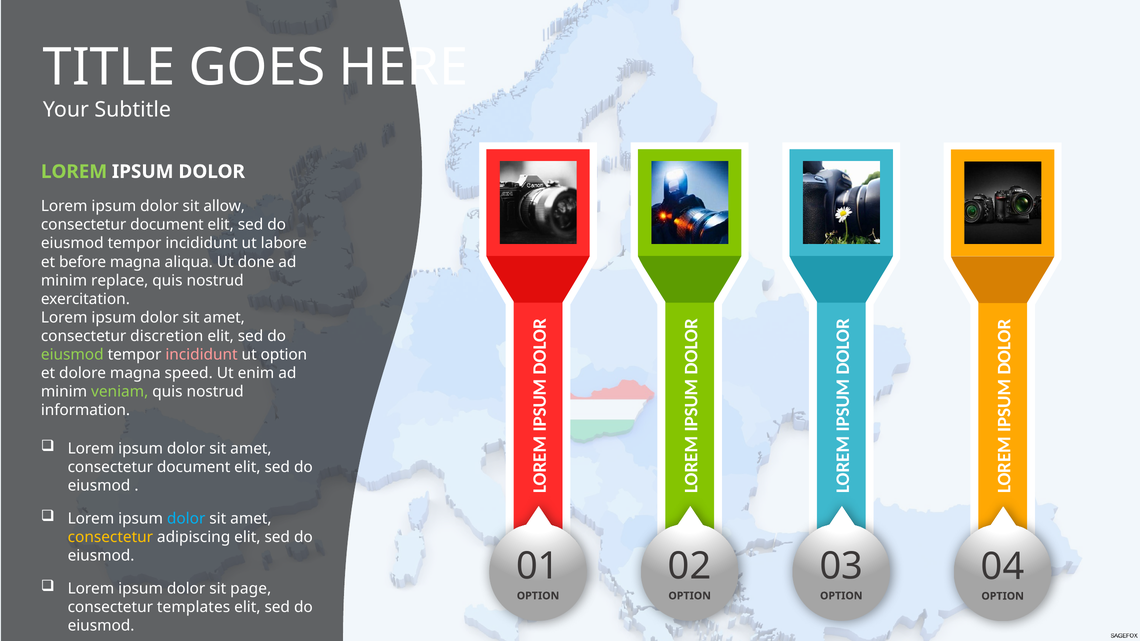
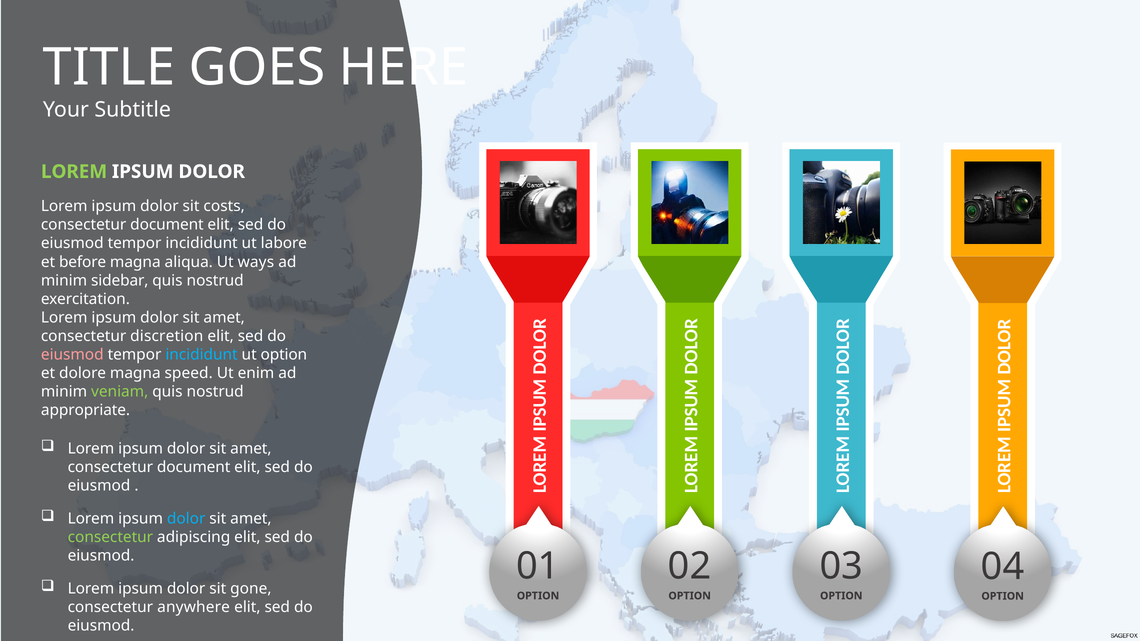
allow: allow -> costs
done: done -> ways
replace: replace -> sidebar
eiusmod at (72, 355) colour: light green -> pink
incididunt at (202, 355) colour: pink -> light blue
information: information -> appropriate
consectetur at (110, 537) colour: yellow -> light green
page: page -> gone
templates: templates -> anywhere
